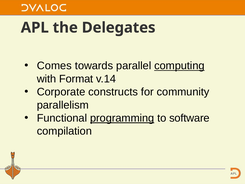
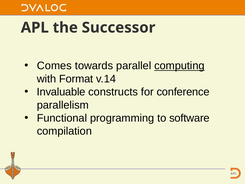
Delegates: Delegates -> Successor
Corporate: Corporate -> Invaluable
community: community -> conference
programming underline: present -> none
